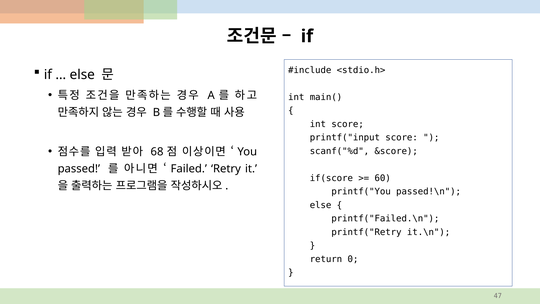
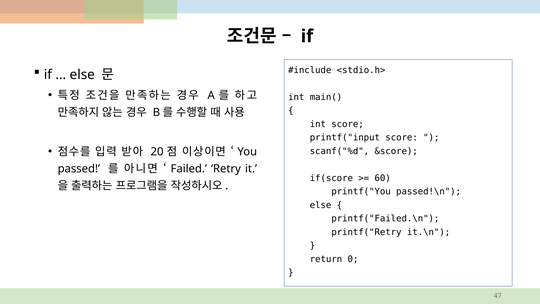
68: 68 -> 20
